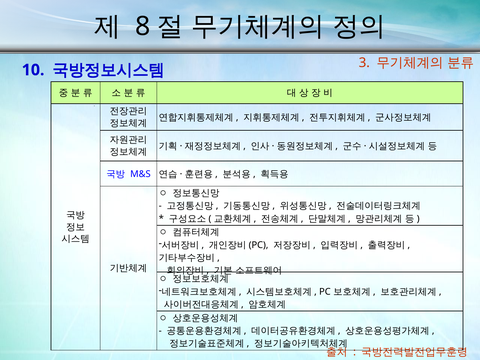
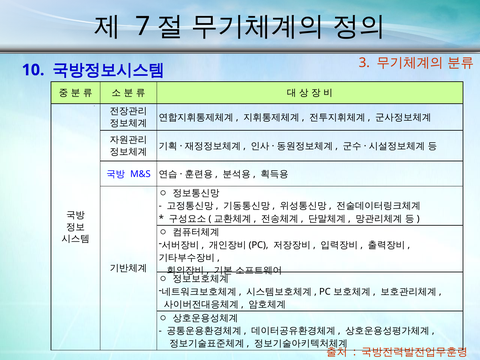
8: 8 -> 7
